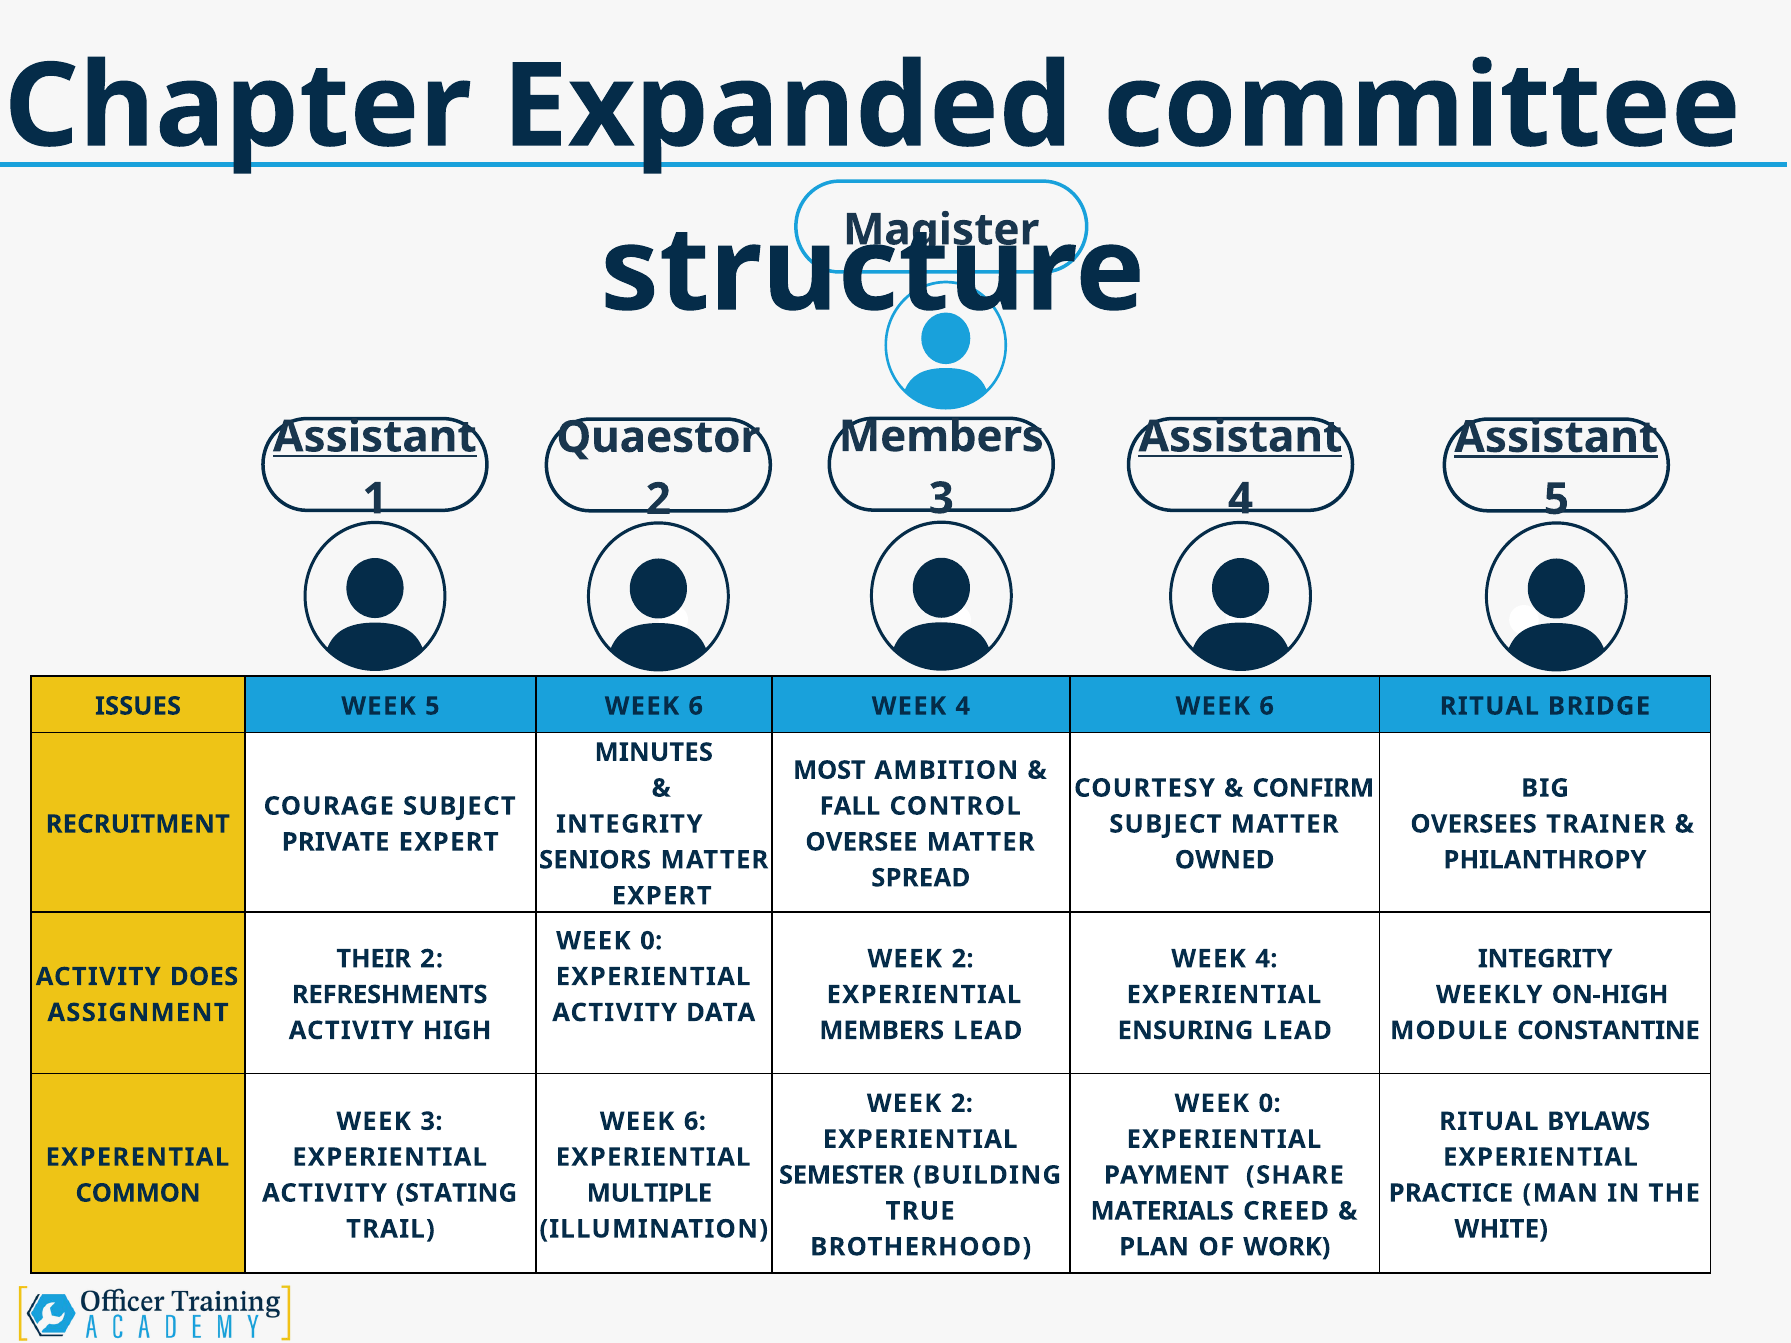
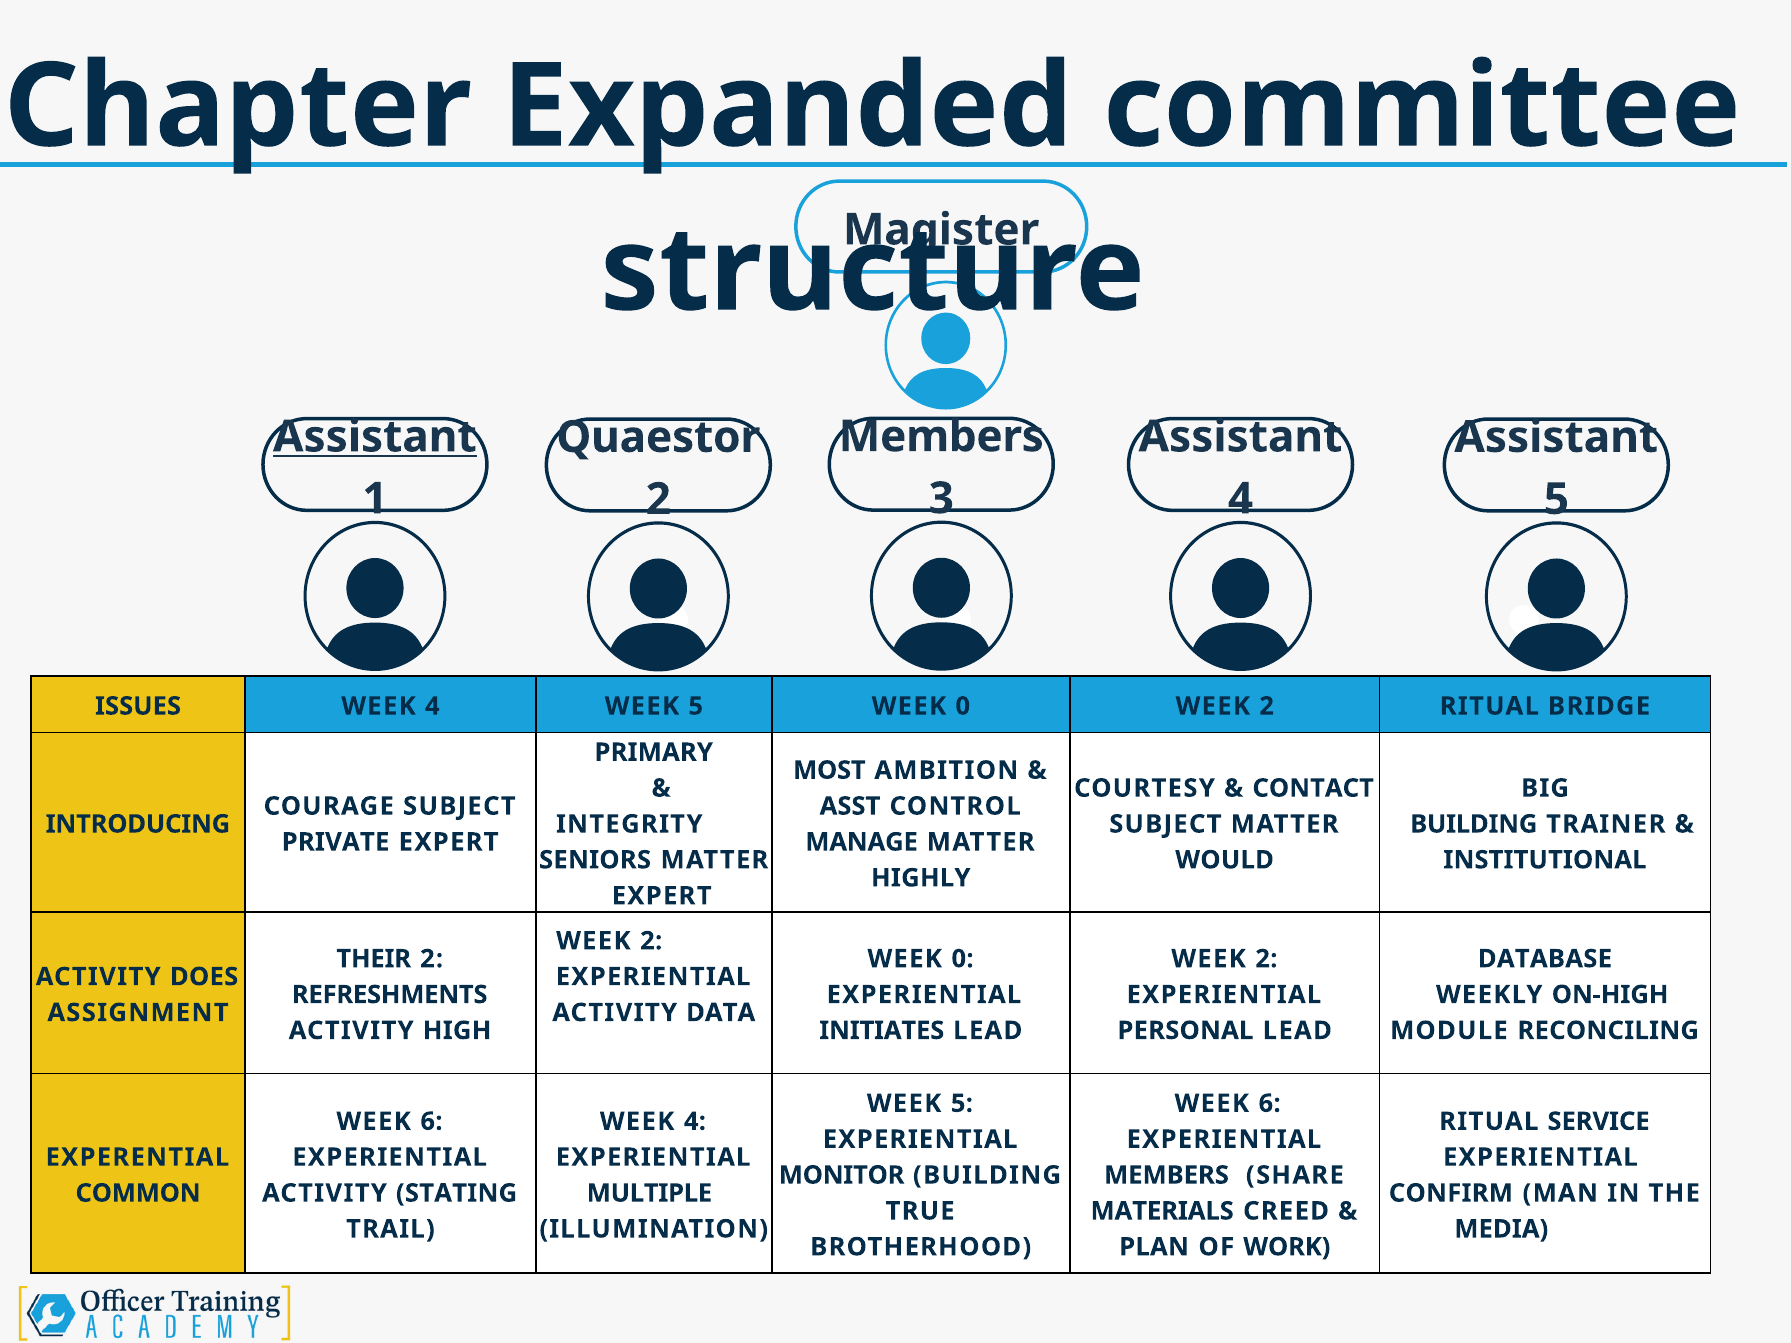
Assistant at (1240, 437) underline: present -> none
Assistant at (1556, 437) underline: present -> none
5 at (432, 706): 5 -> 4
6 at (696, 706): 6 -> 5
4 at (963, 706): 4 -> 0
6 at (1267, 706): 6 -> 2
MINUTES: MINUTES -> PRIMARY
CONFIRM: CONFIRM -> CONTACT
FALL: FALL -> ASST
RECRUITMENT: RECRUITMENT -> INTRODUCING
OVERSEES at (1474, 824): OVERSEES -> BUILDING
OVERSEE: OVERSEE -> MANAGE
OWNED: OWNED -> WOULD
PHILANTHROPY: PHILANTHROPY -> INSTITUTIONAL
SPREAD: SPREAD -> HIGHLY
0 at (651, 941): 0 -> 2
2 at (963, 959): 2 -> 0
4 at (1266, 959): 4 -> 2
INTEGRITY at (1545, 959): INTEGRITY -> DATABASE
MEMBERS at (882, 1031): MEMBERS -> INITIATES
ENSURING: ENSURING -> PERSONAL
CONSTANTINE: CONSTANTINE -> RECONCILING
2 at (962, 1104): 2 -> 5
0 at (1270, 1104): 0 -> 6
3 at (431, 1122): 3 -> 6
6 at (695, 1122): 6 -> 4
BYLAWS: BYLAWS -> SERVICE
SEMESTER: SEMESTER -> MONITOR
PAYMENT at (1166, 1175): PAYMENT -> MEMBERS
PRACTICE: PRACTICE -> CONFIRM
WHITE: WHITE -> MEDIA
